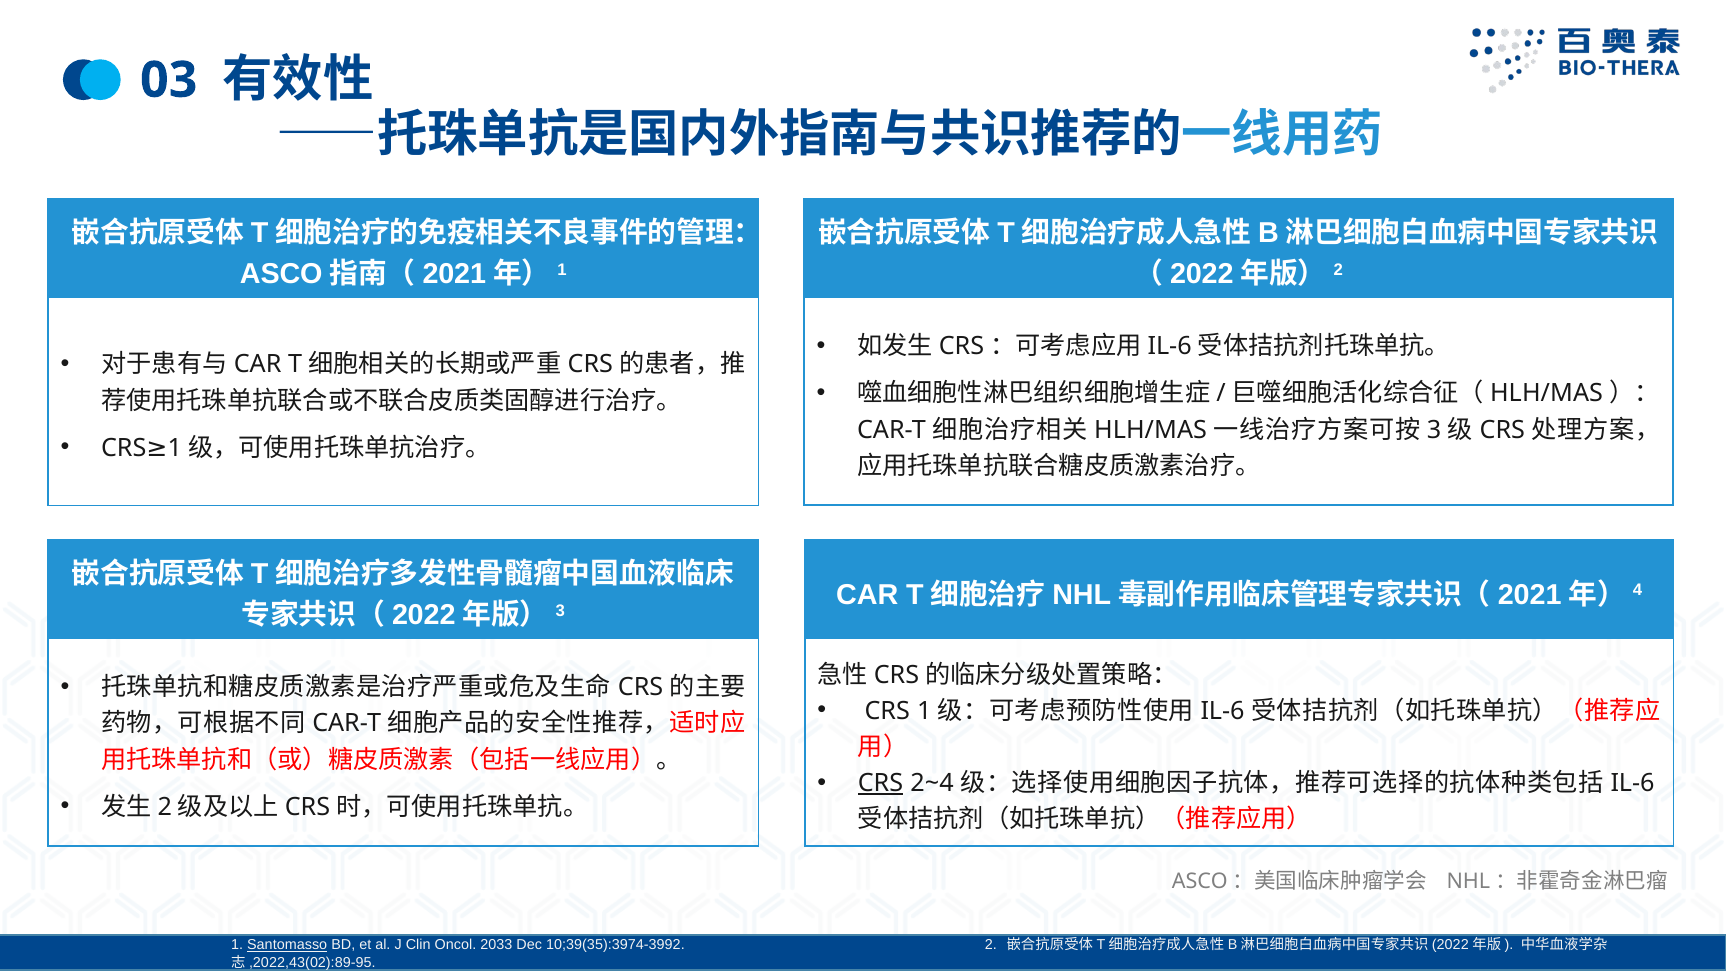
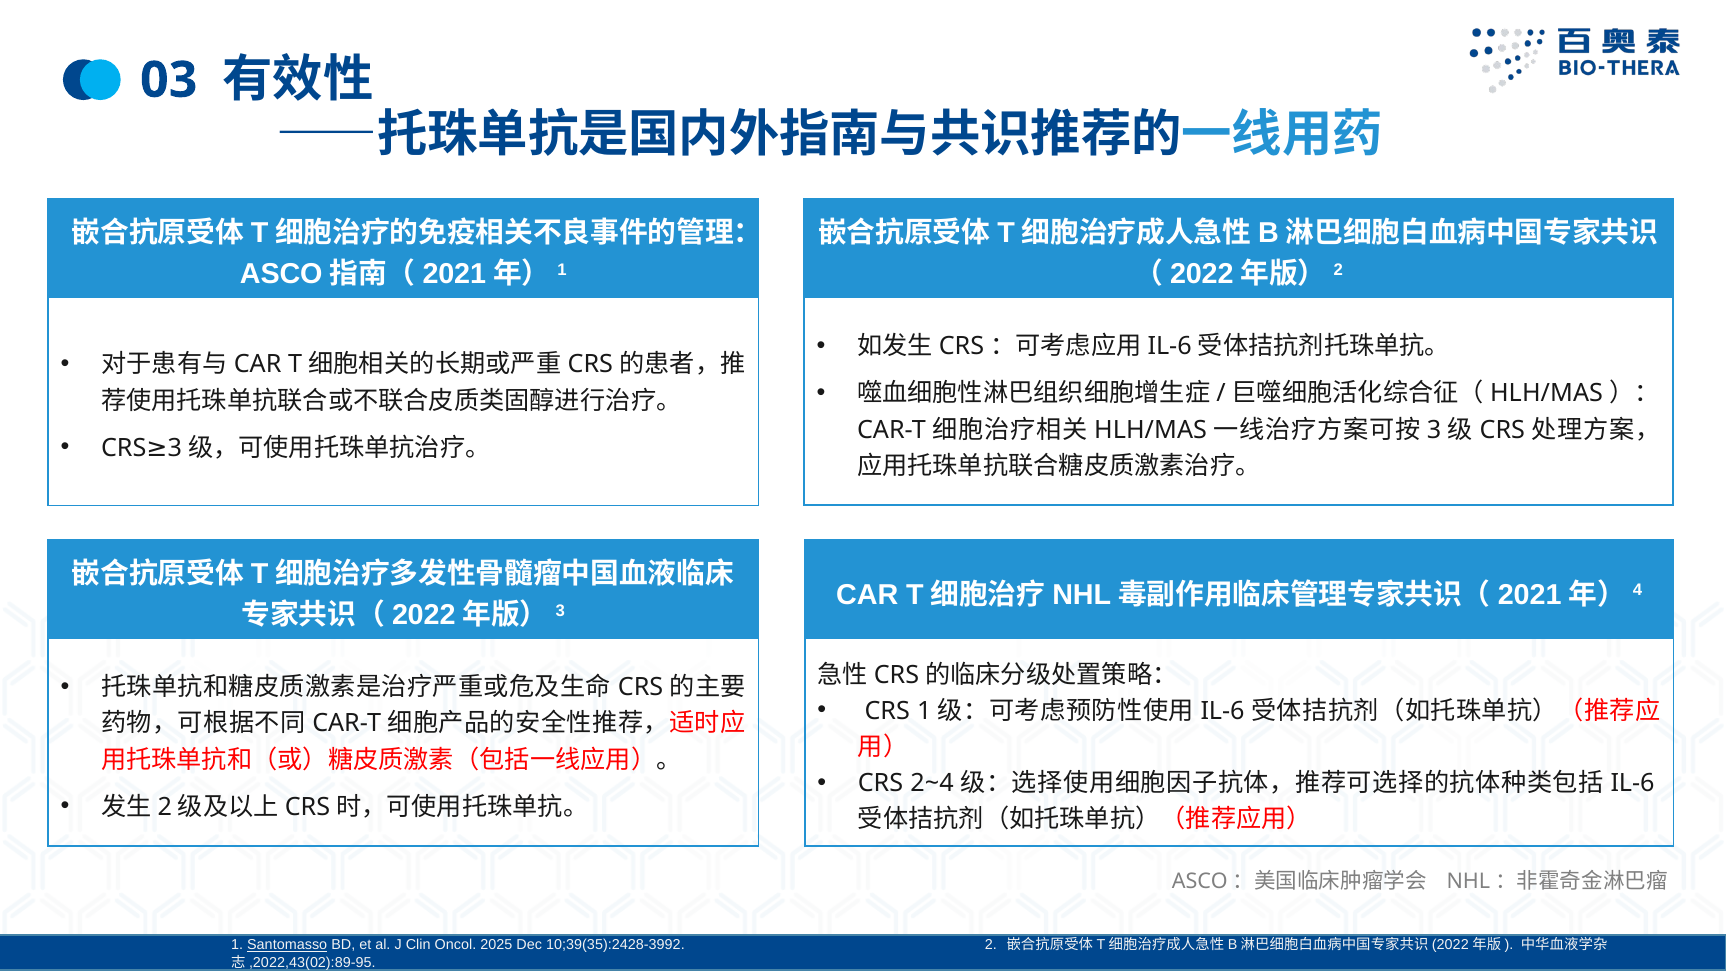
1 at (175, 448): 1 -> 3
CRS at (880, 783) underline: present -> none
2033: 2033 -> 2025
10;39(35):3974-3992: 10;39(35):3974-3992 -> 10;39(35):2428-3992
